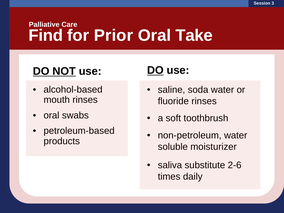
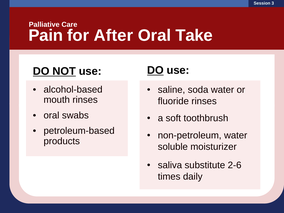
Find: Find -> Pain
Prior: Prior -> After
